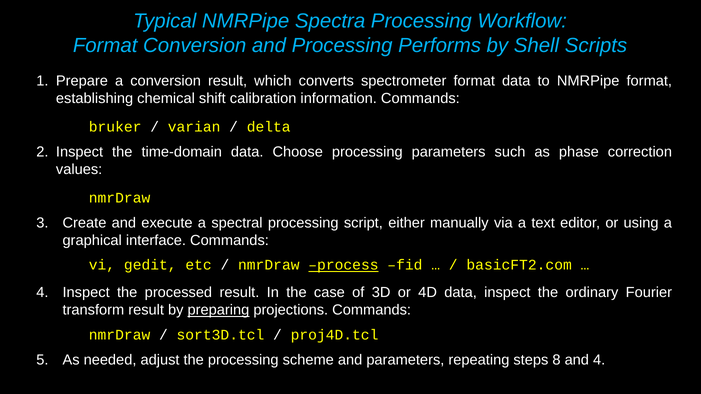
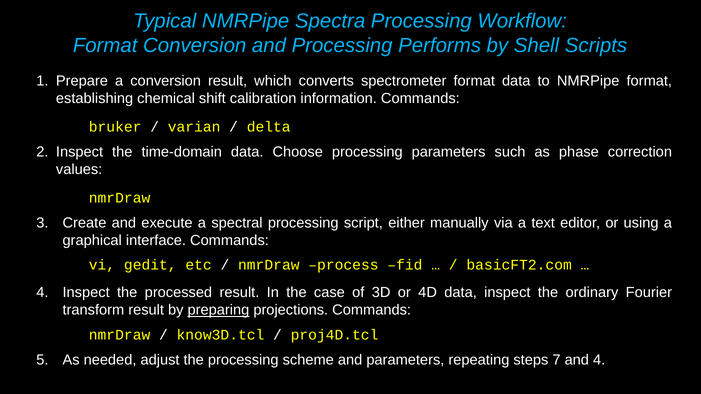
process underline: present -> none
sort3D.tcl: sort3D.tcl -> know3D.tcl
8: 8 -> 7
